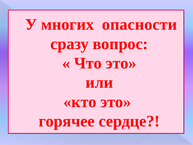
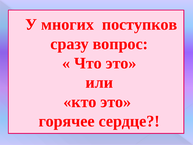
опасности: опасности -> поступков
